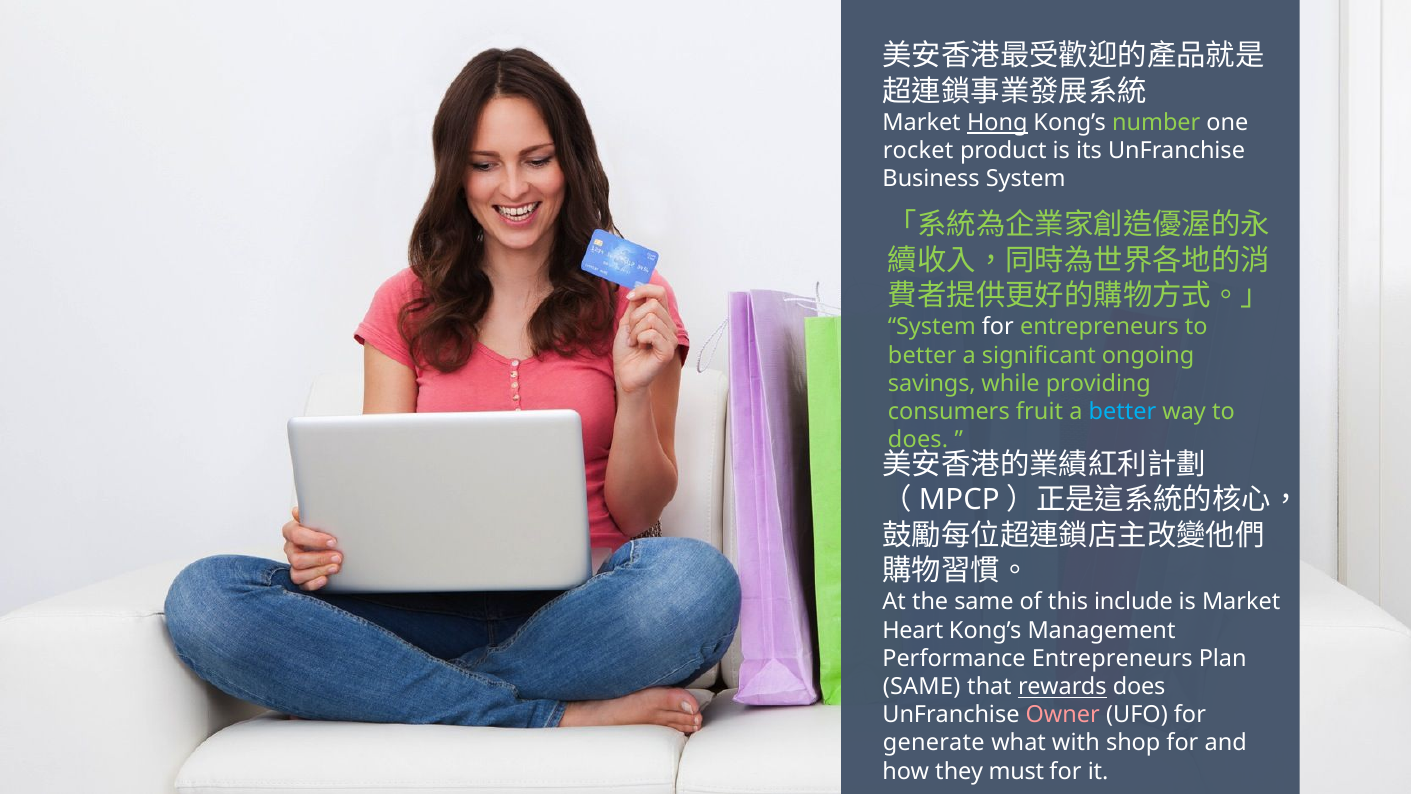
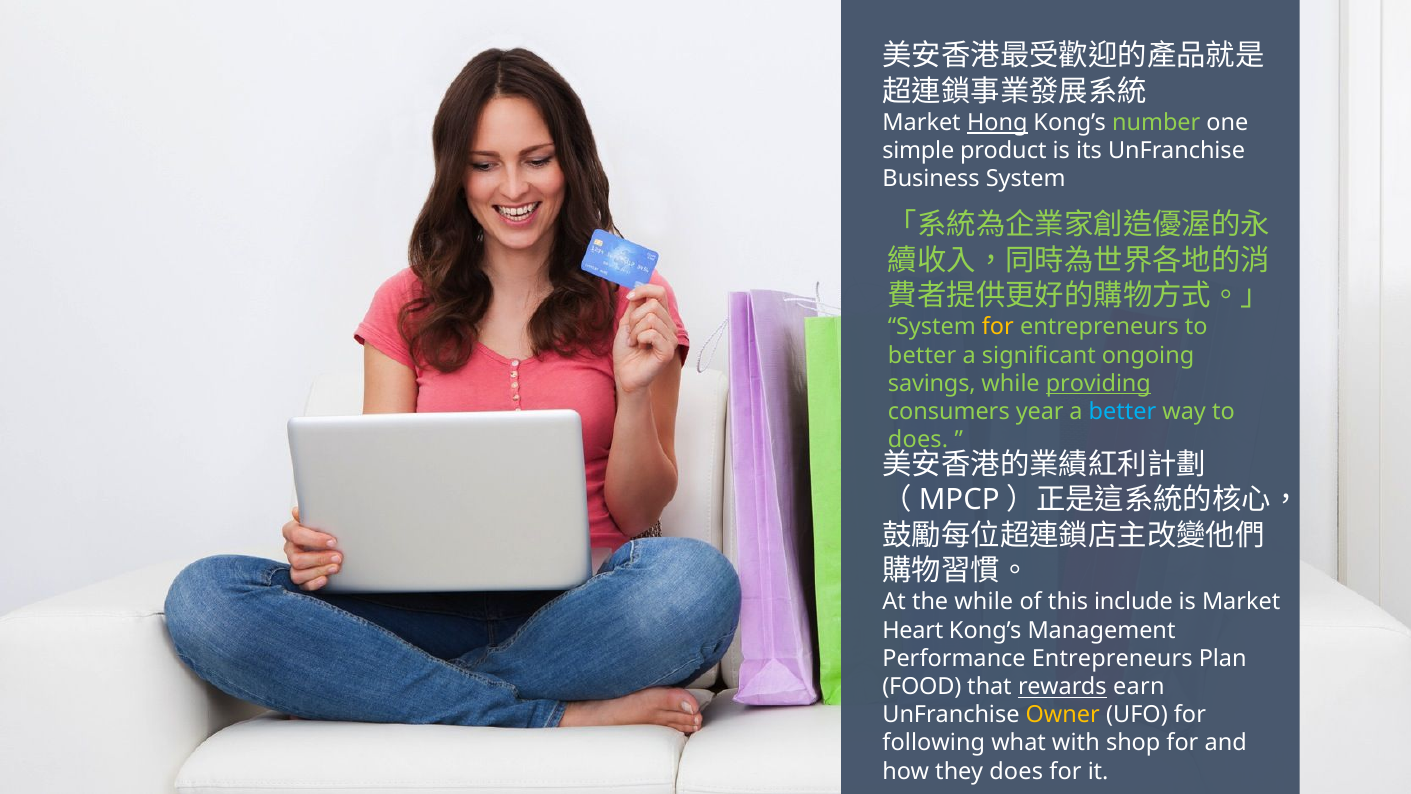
rocket: rocket -> simple
for at (998, 327) colour: white -> yellow
providing underline: none -> present
fruit: fruit -> year
the same: same -> while
SAME at (922, 686): SAME -> FOOD
rewards does: does -> earn
Owner colour: pink -> yellow
generate: generate -> following
they must: must -> does
